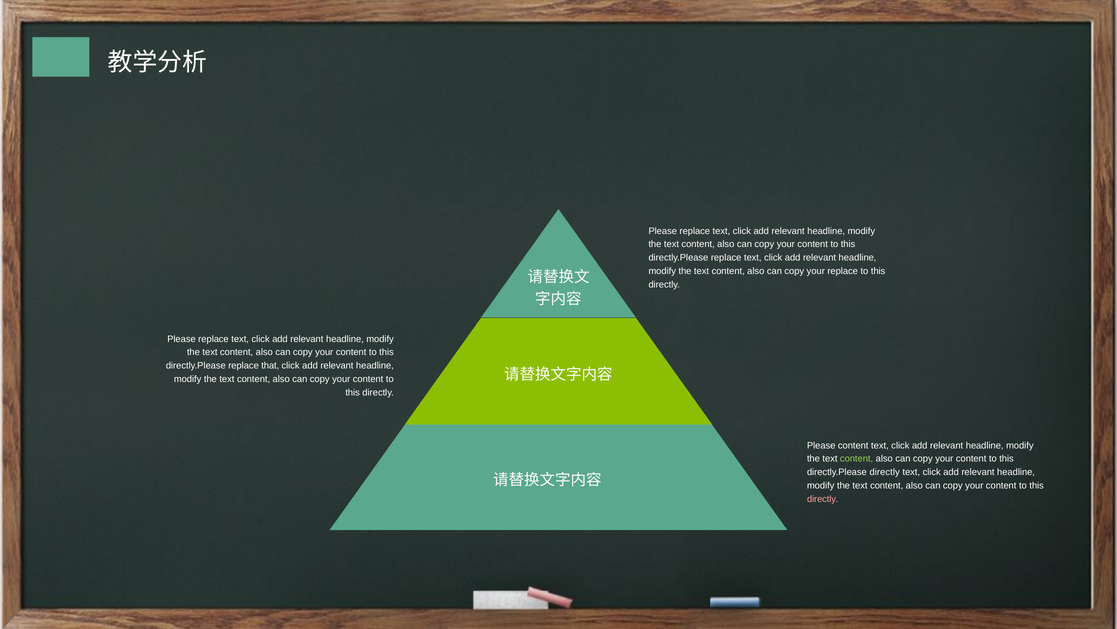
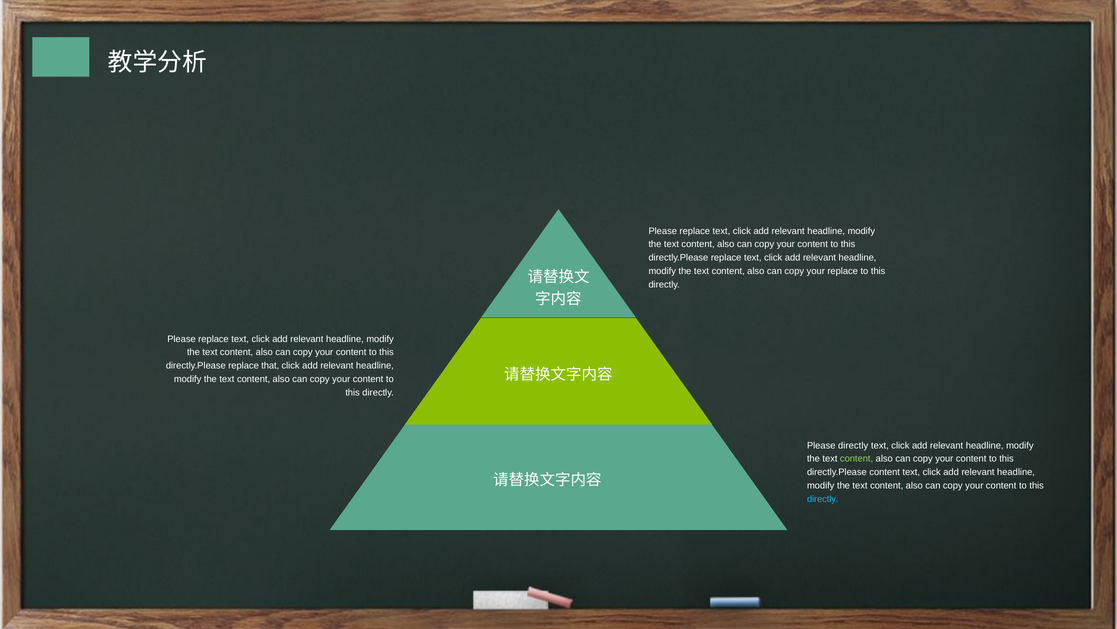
Please content: content -> directly
directly.Please directly: directly -> content
directly at (823, 499) colour: pink -> light blue
